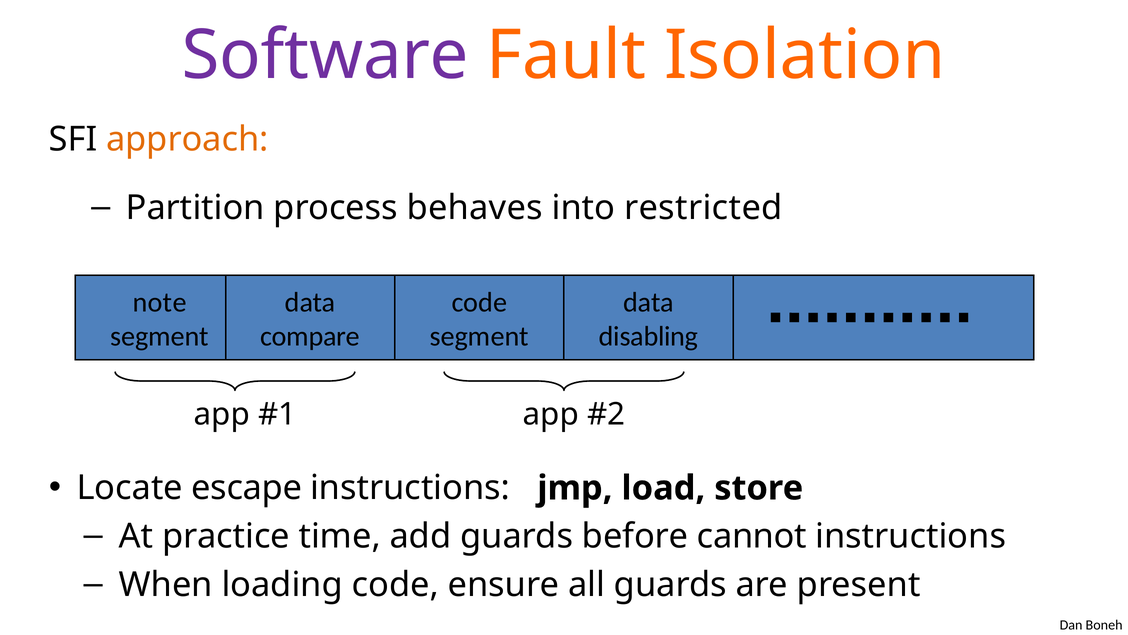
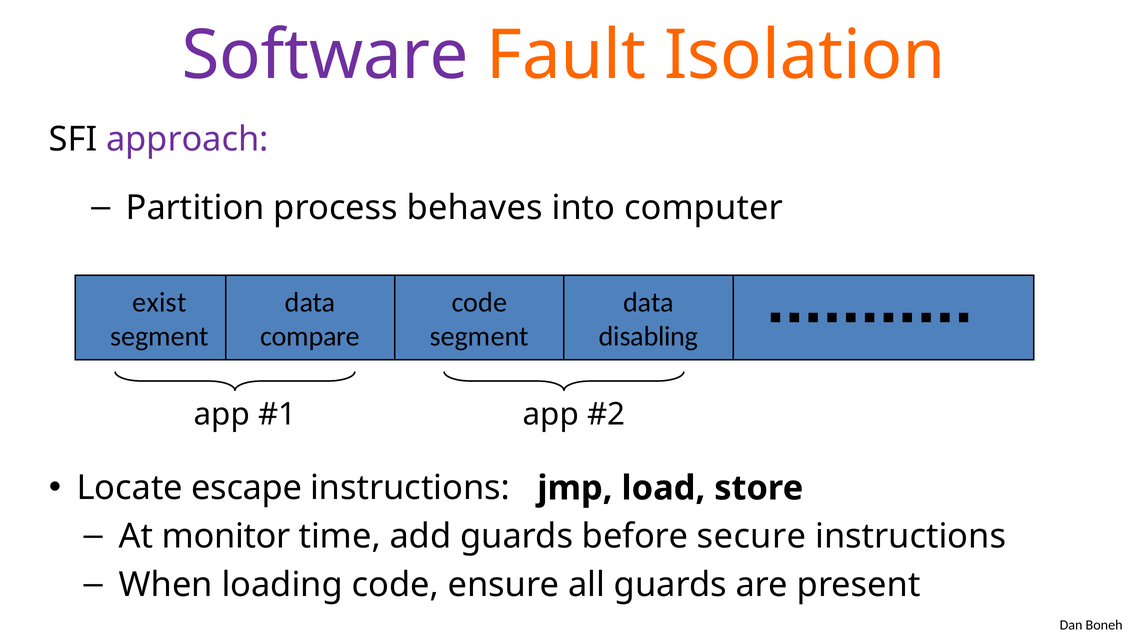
approach colour: orange -> purple
restricted: restricted -> computer
note: note -> exist
practice: practice -> monitor
cannot: cannot -> secure
